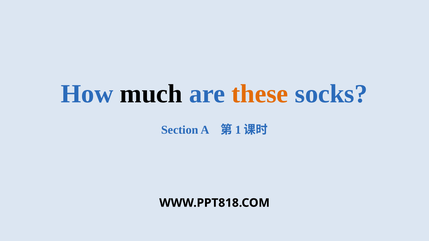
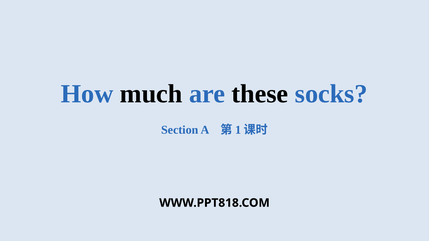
these colour: orange -> black
